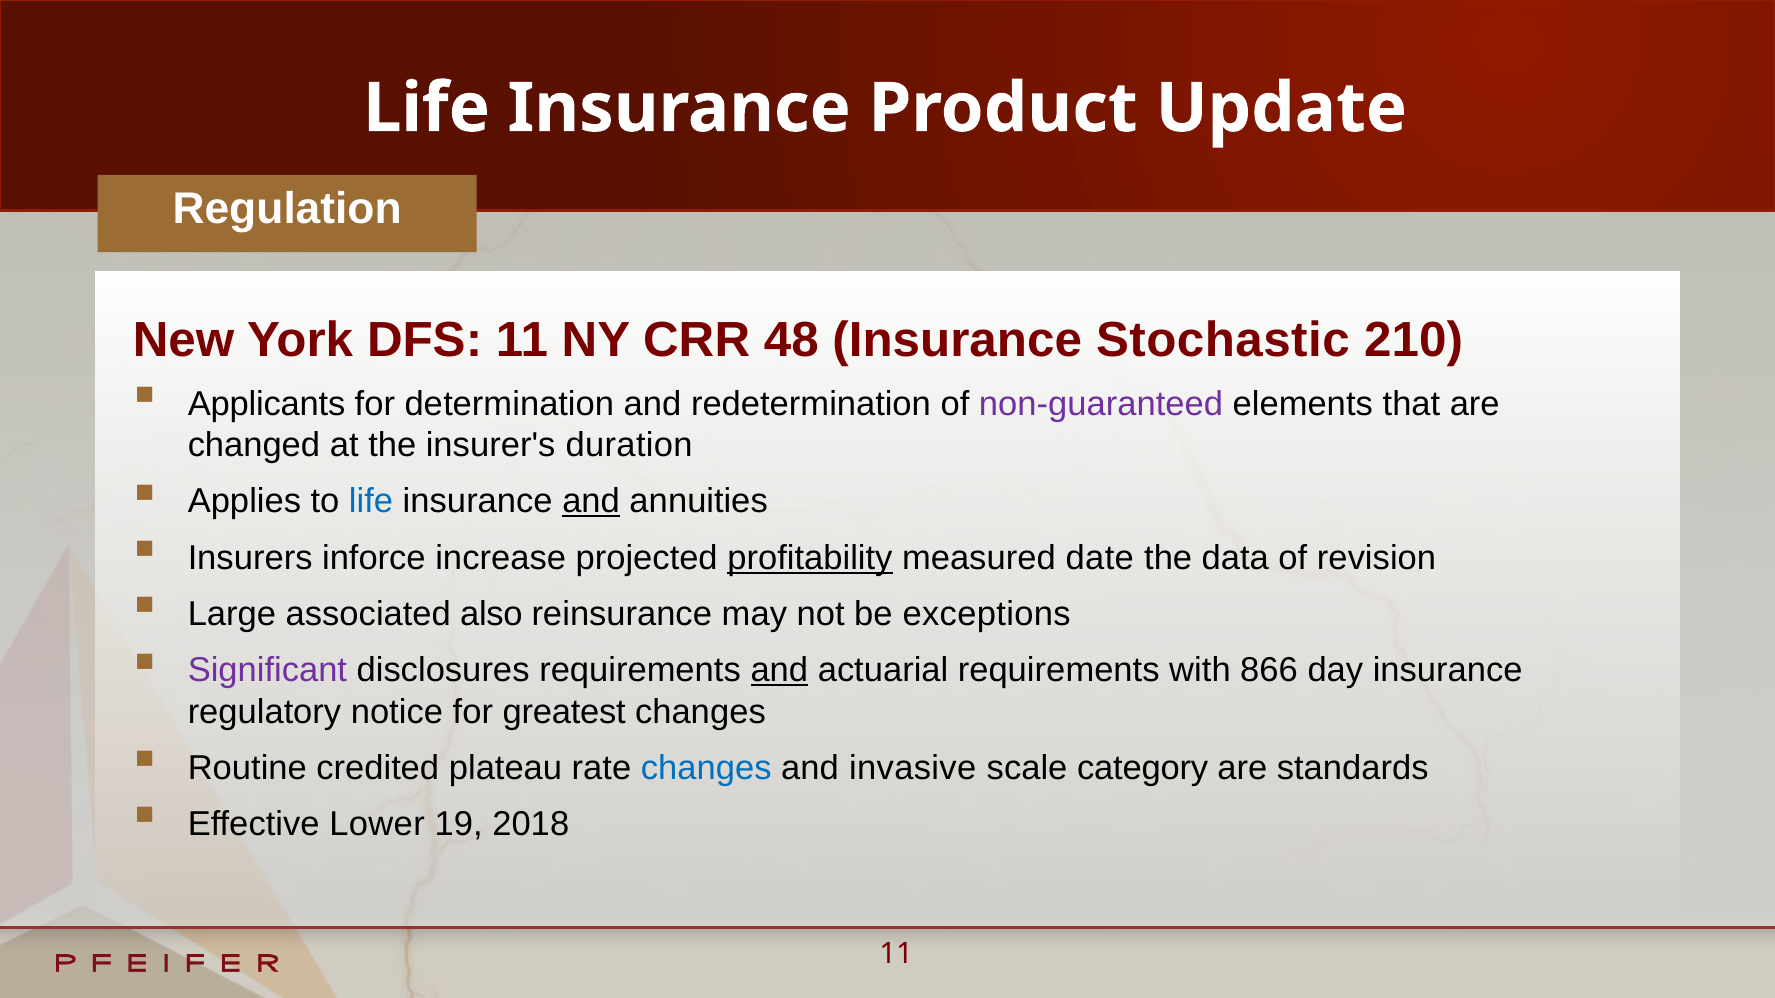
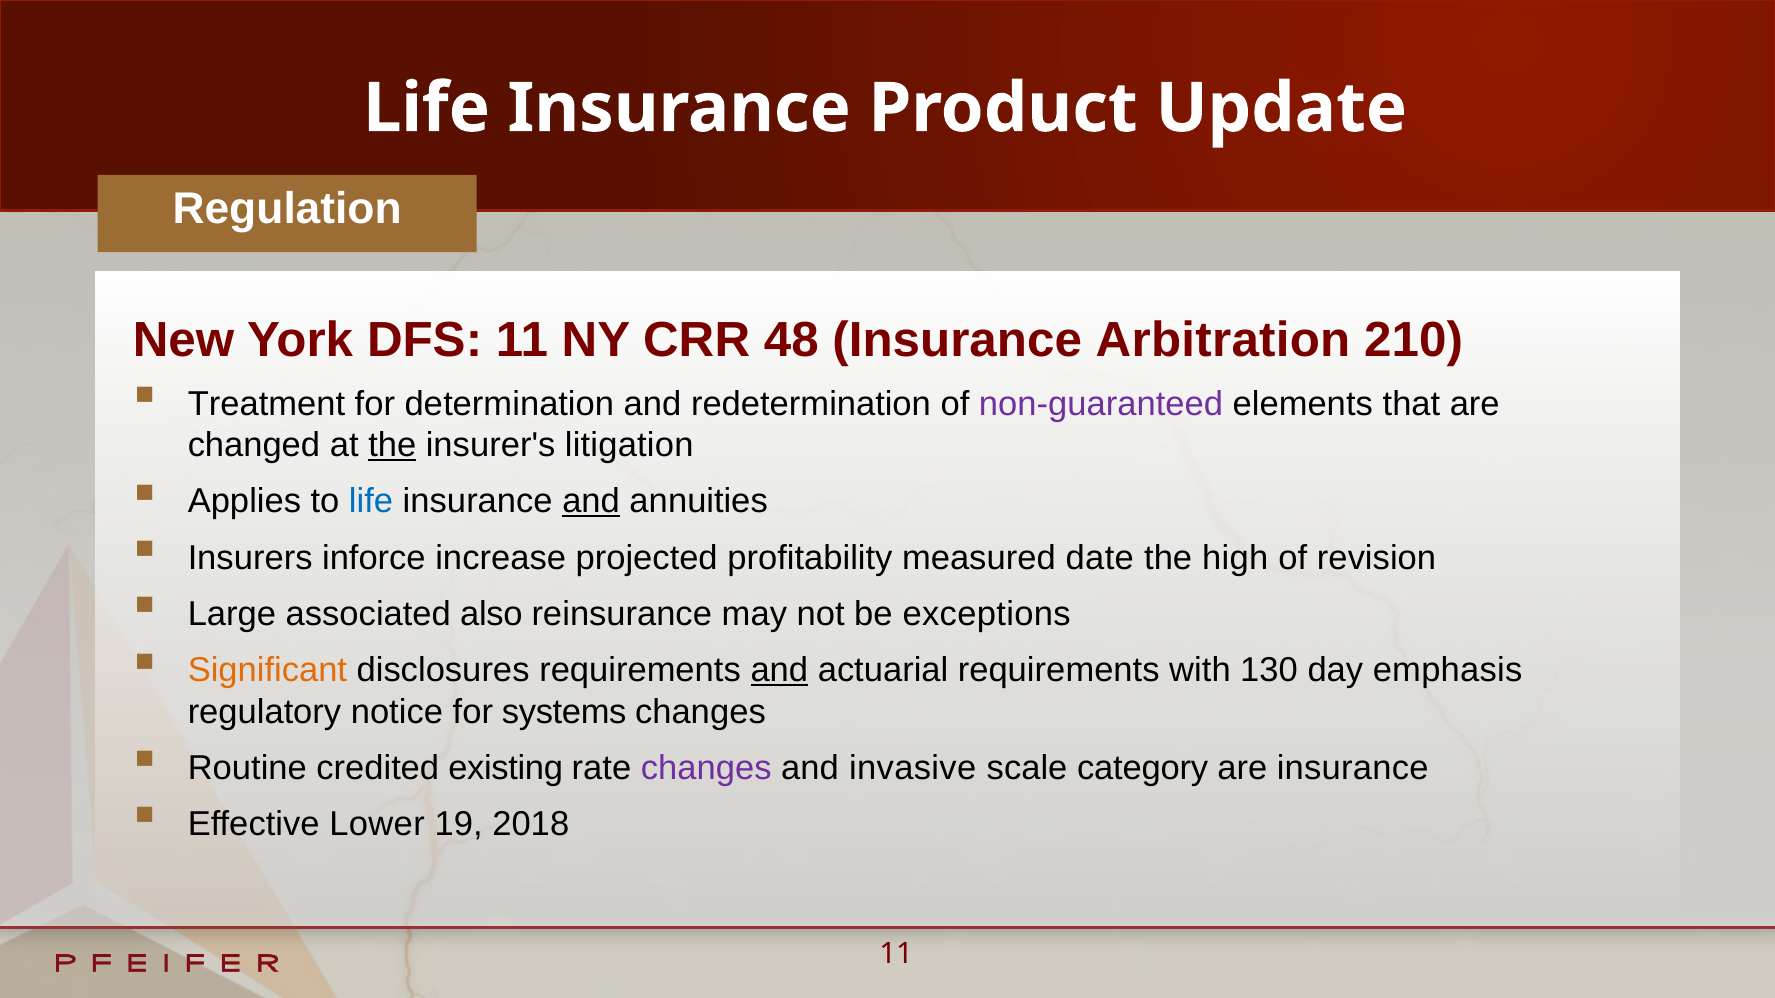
Stochastic: Stochastic -> Arbitration
Applicants: Applicants -> Treatment
the at (392, 446) underline: none -> present
duration: duration -> litigation
profitability underline: present -> none
data: data -> high
Significant colour: purple -> orange
866: 866 -> 130
day insurance: insurance -> emphasis
greatest: greatest -> systems
plateau: plateau -> existing
changes at (706, 768) colour: blue -> purple
are standards: standards -> insurance
